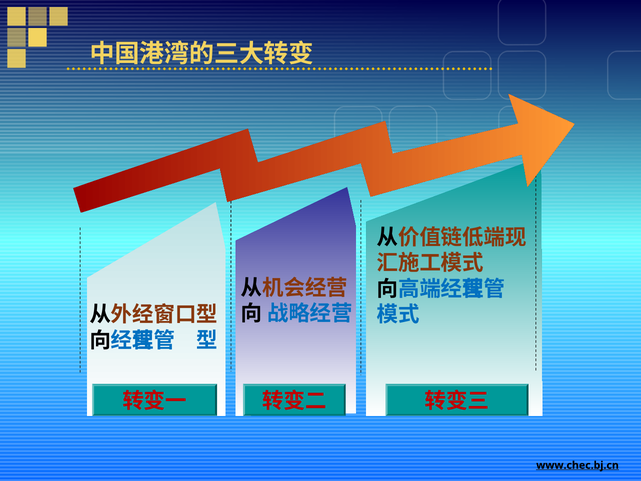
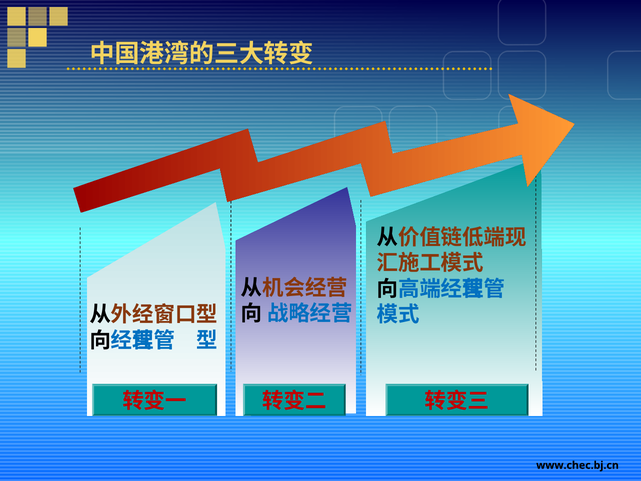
www.chec.bj.cn underline: present -> none
